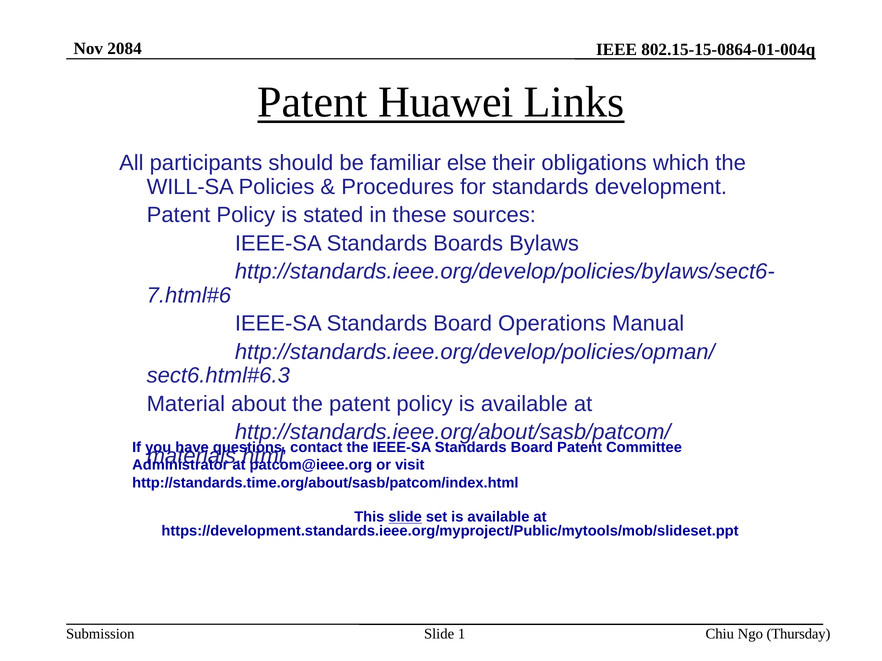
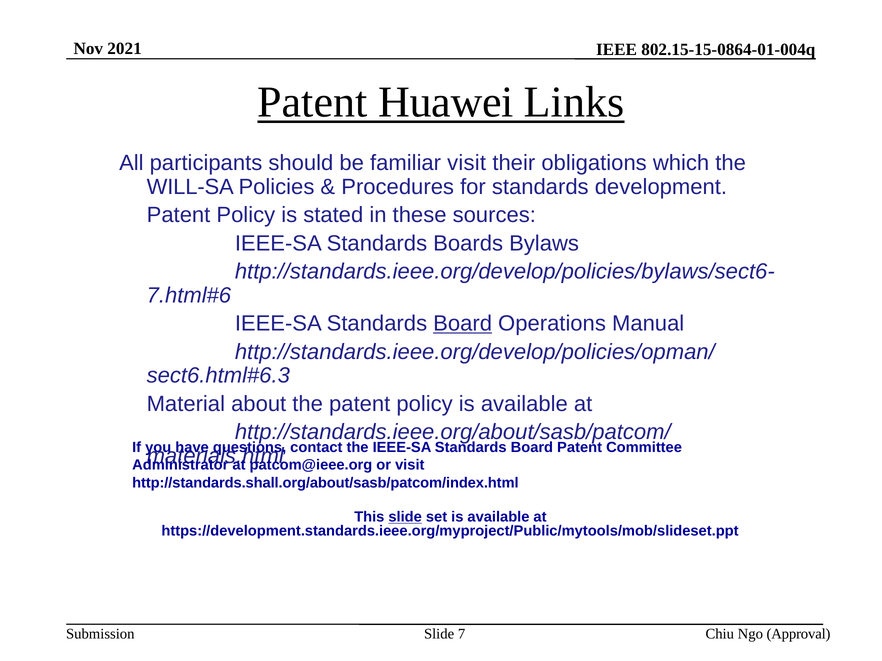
2084: 2084 -> 2021
familiar else: else -> visit
Board at (463, 324) underline: none -> present
http://standards.time.org/about/sasb/patcom/index.html: http://standards.time.org/about/sasb/patcom/index.html -> http://standards.shall.org/about/sasb/patcom/index.html
1: 1 -> 7
Thursday: Thursday -> Approval
